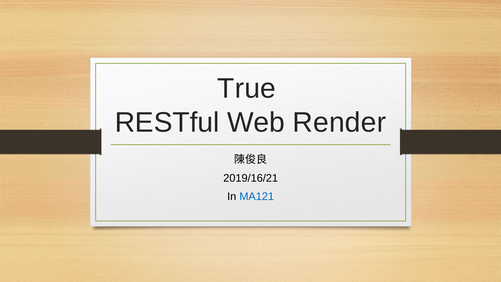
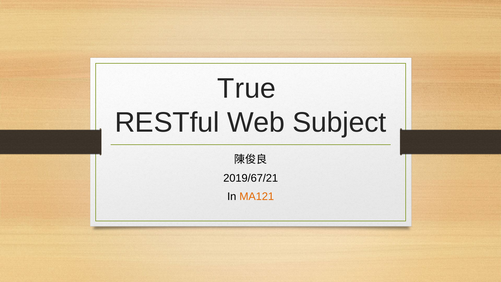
Render: Render -> Subject
2019/16/21: 2019/16/21 -> 2019/67/21
MA121 colour: blue -> orange
